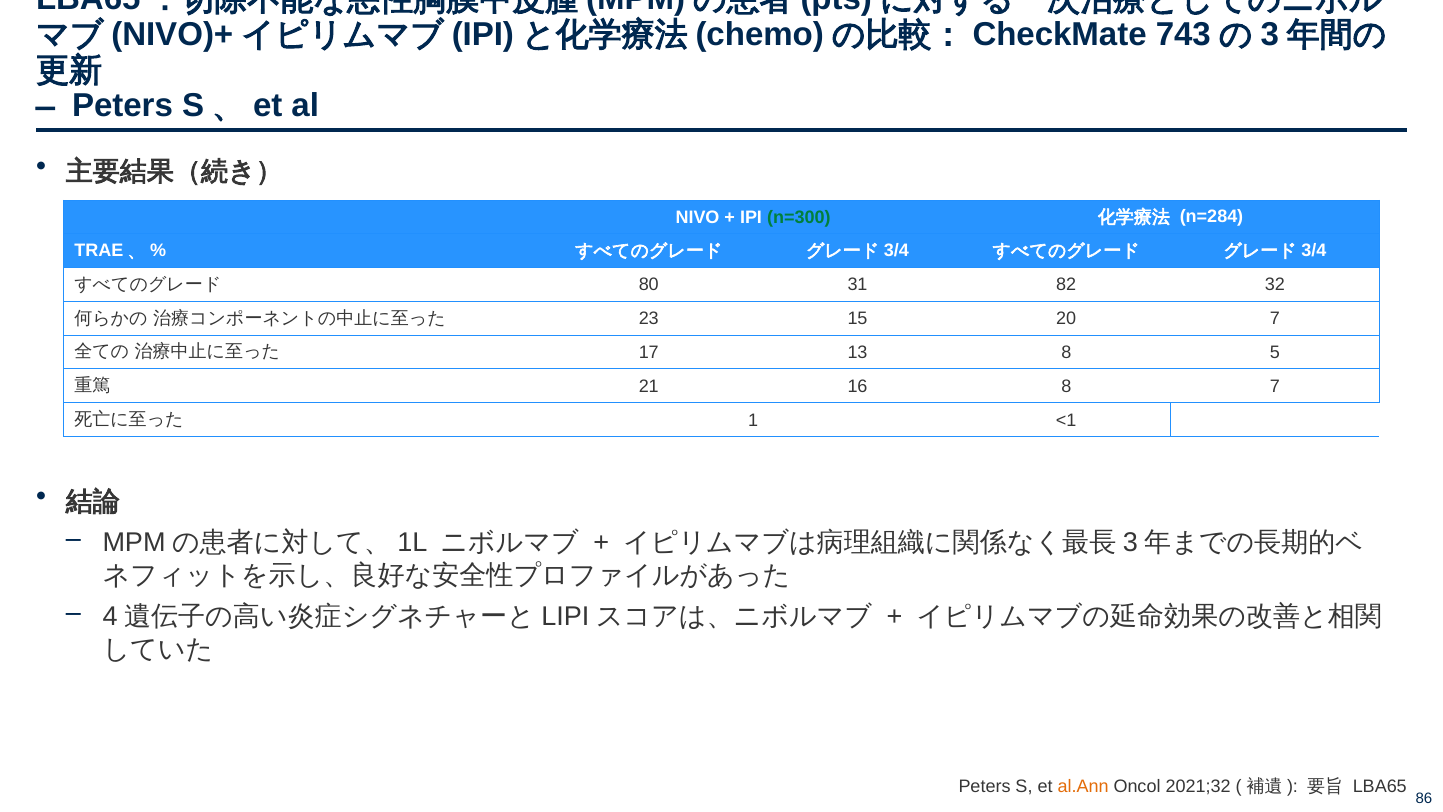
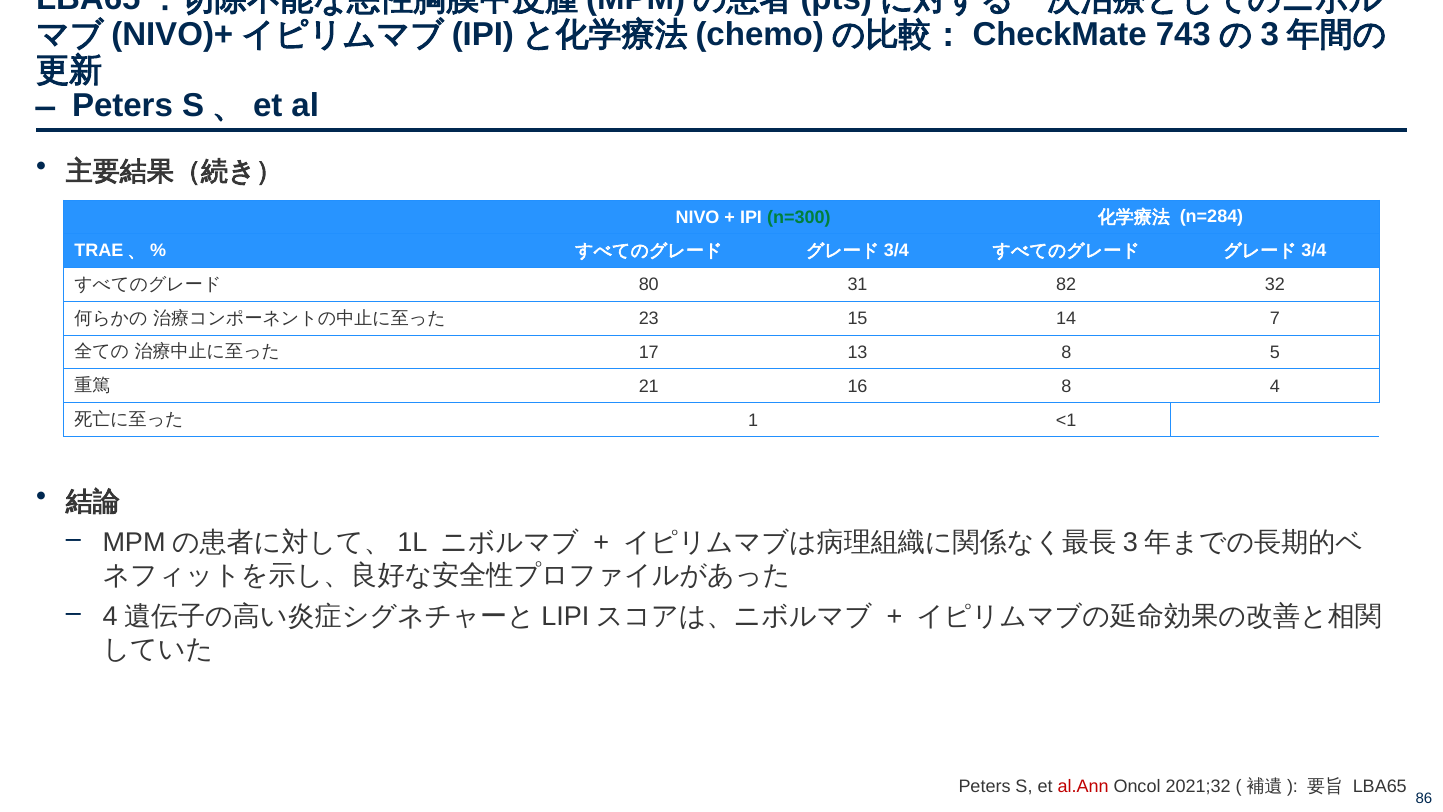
20: 20 -> 14
8 7: 7 -> 4
al.Ann colour: orange -> red
